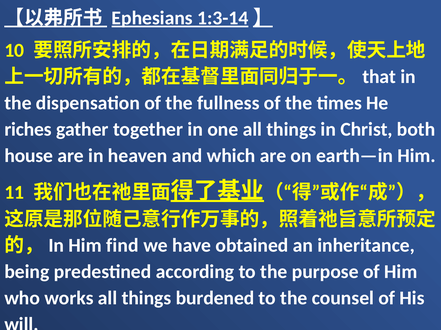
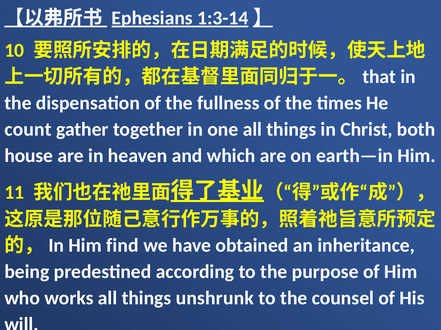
riches: riches -> count
burdened: burdened -> unshrunk
